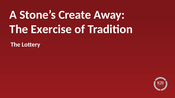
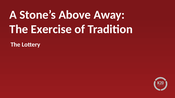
Create: Create -> Above
